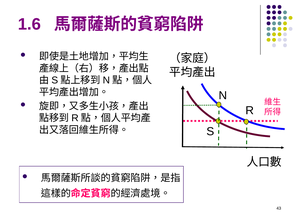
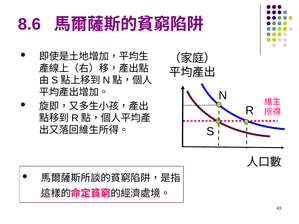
1.6: 1.6 -> 8.6
